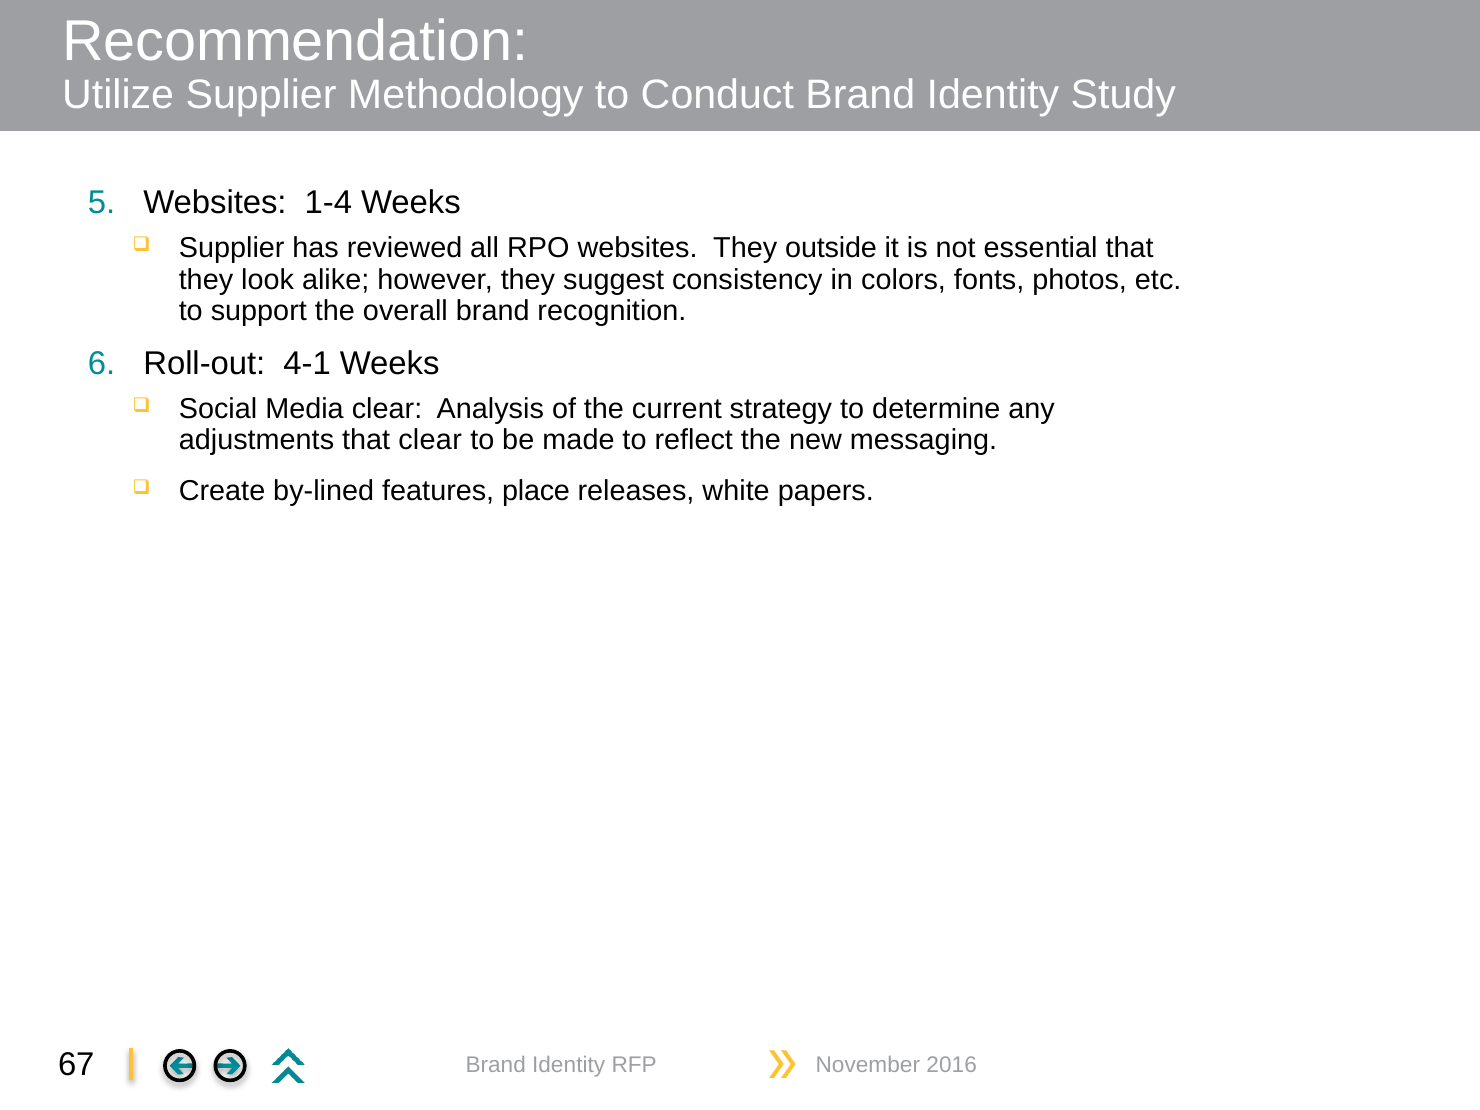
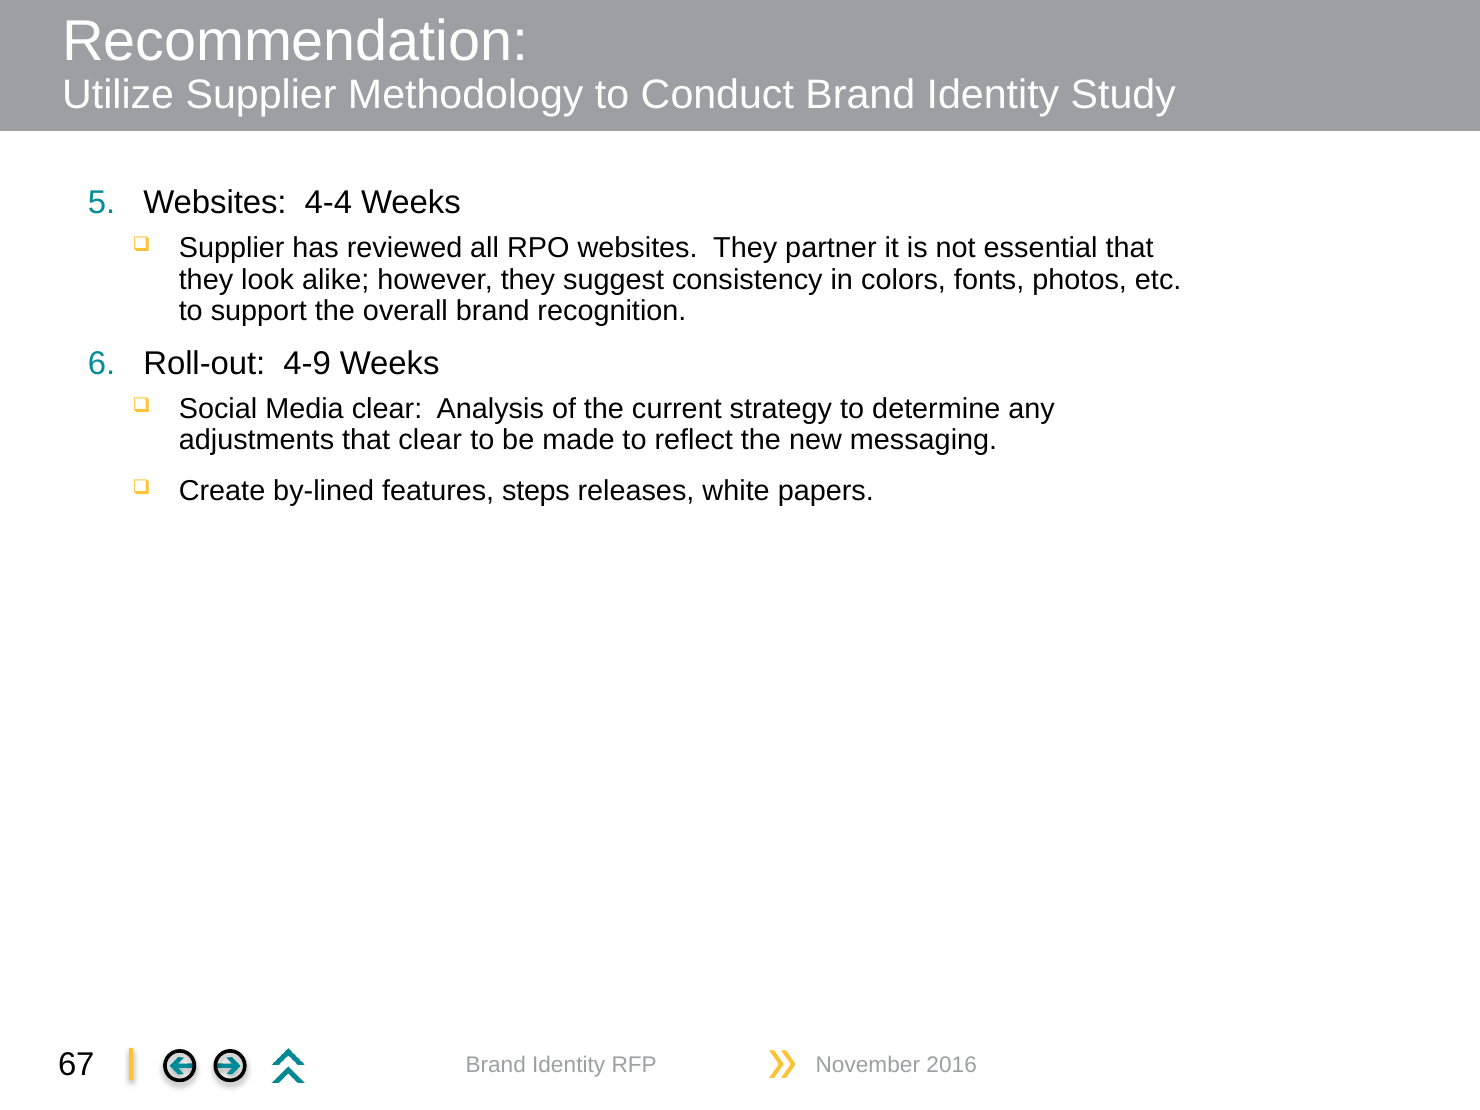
1-4: 1-4 -> 4-4
outside: outside -> partner
4-1: 4-1 -> 4-9
place: place -> steps
